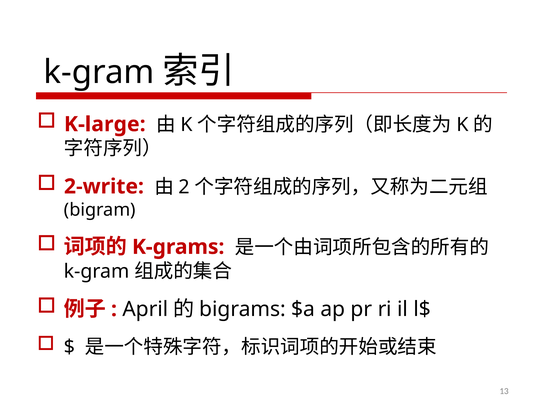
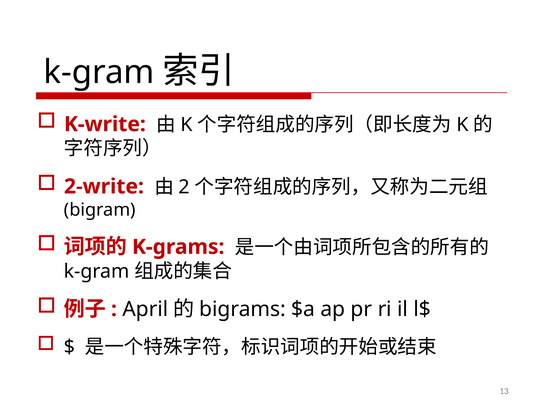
K-large: K-large -> K-write
